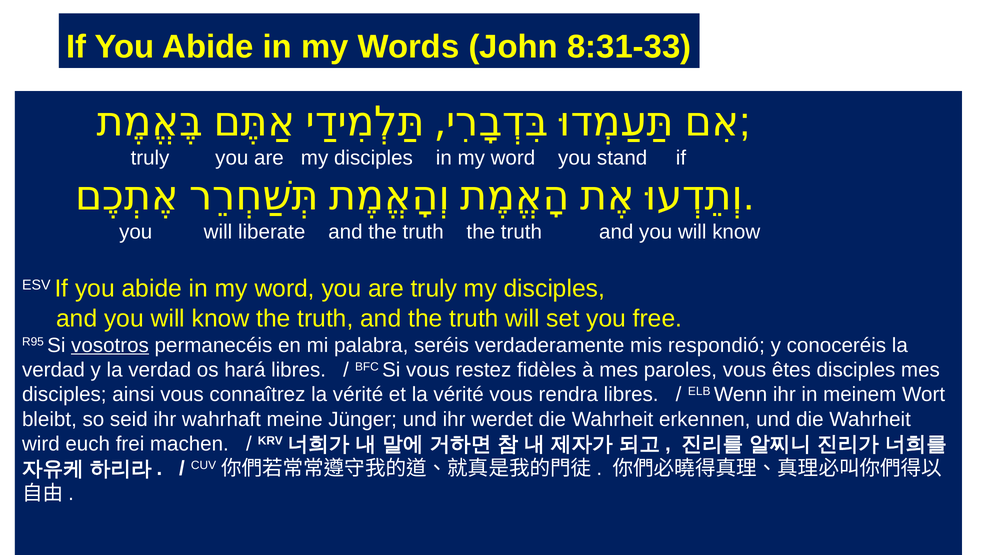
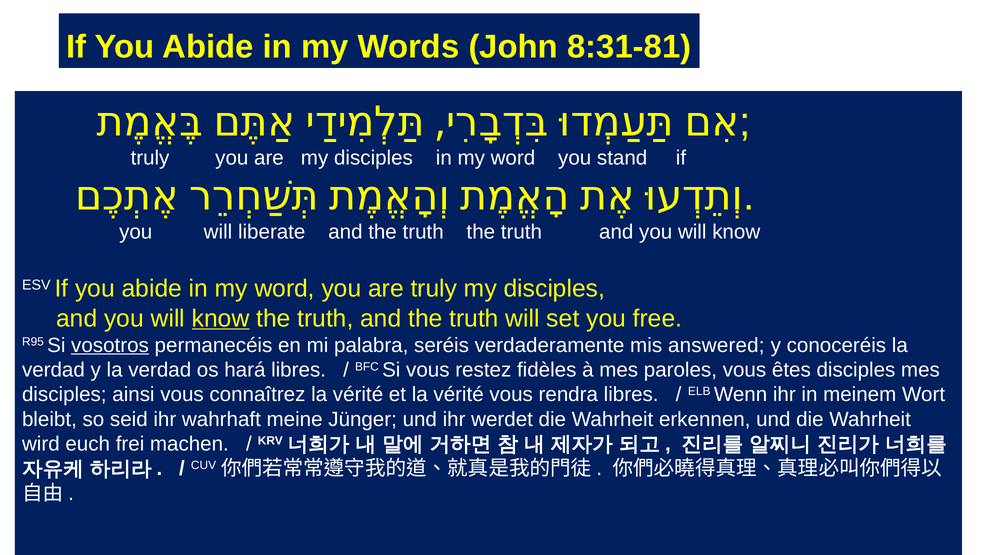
8:31-33: 8:31-33 -> 8:31-81
know at (221, 318) underline: none -> present
respondió: respondió -> answered
